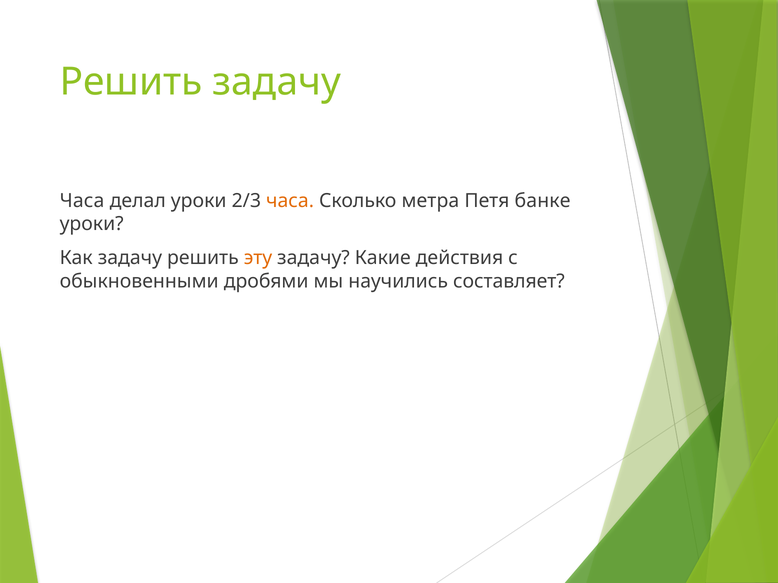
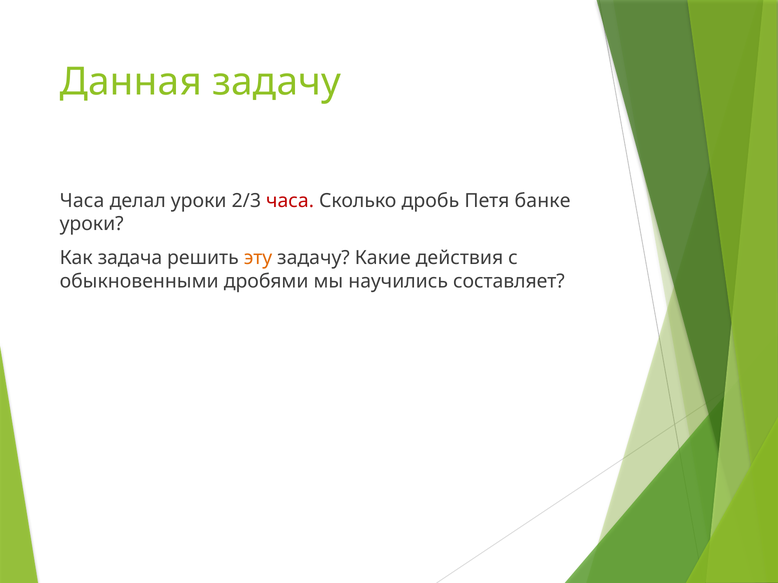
Решить at (131, 82): Решить -> Данная
часа at (290, 201) colour: orange -> red
метра: метра -> дробь
Как задачу: задачу -> задача
